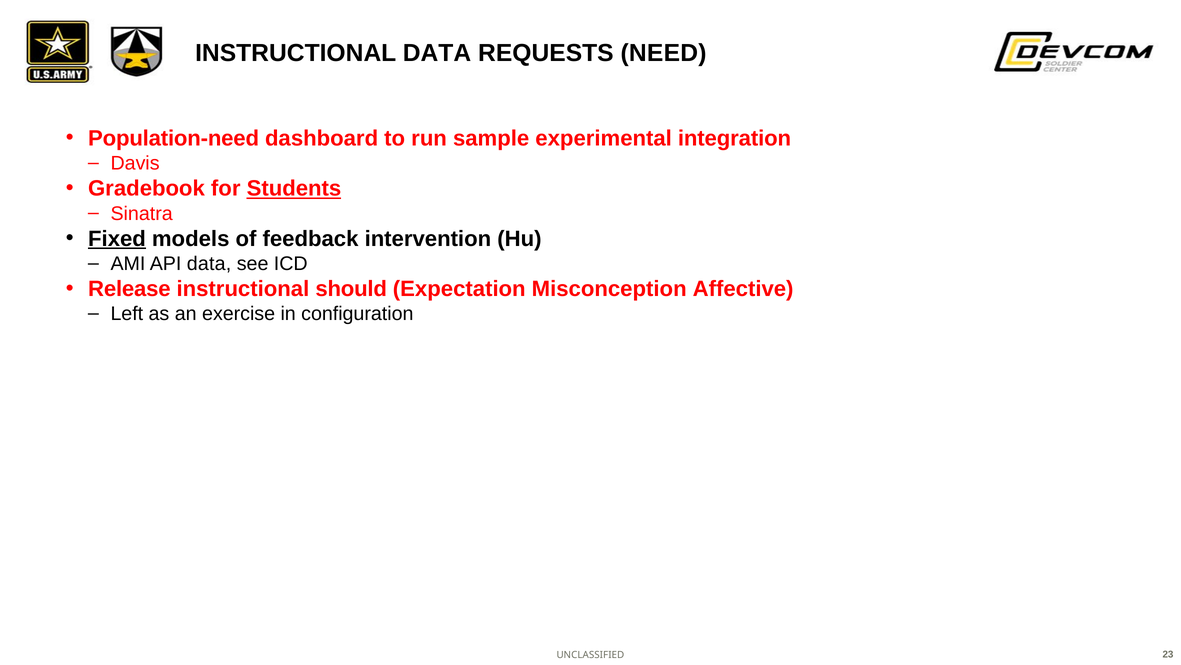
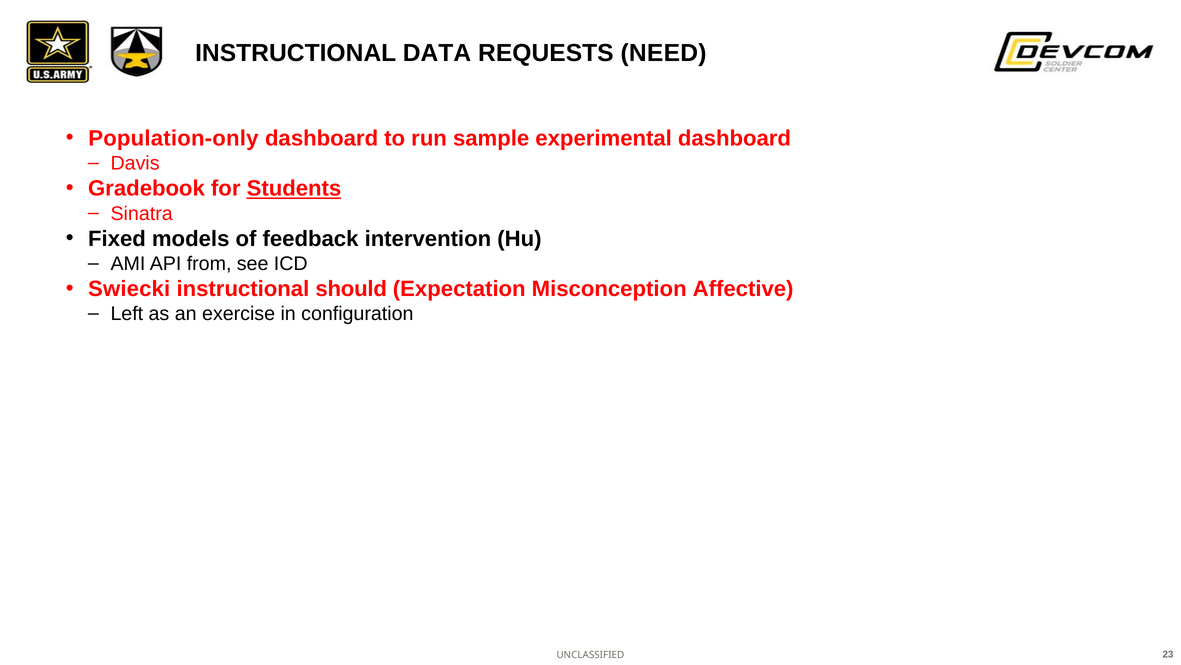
Population-need: Population-need -> Population-only
experimental integration: integration -> dashboard
Fixed underline: present -> none
API data: data -> from
Release: Release -> Swiecki
